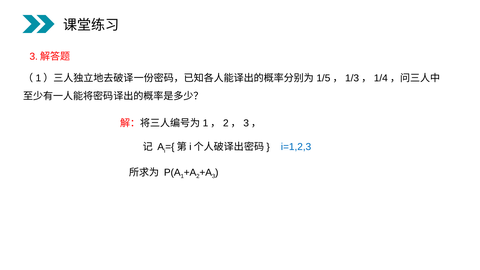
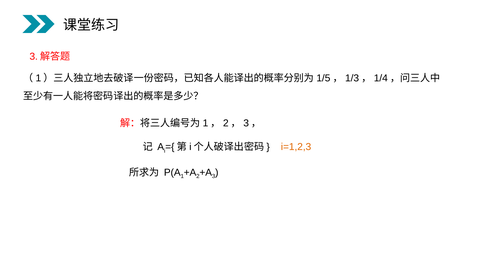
i=1,2,3 colour: blue -> orange
